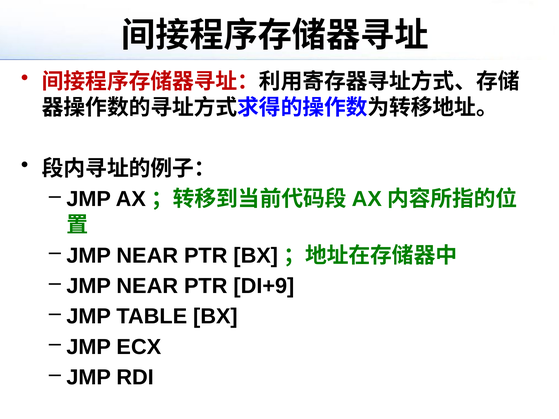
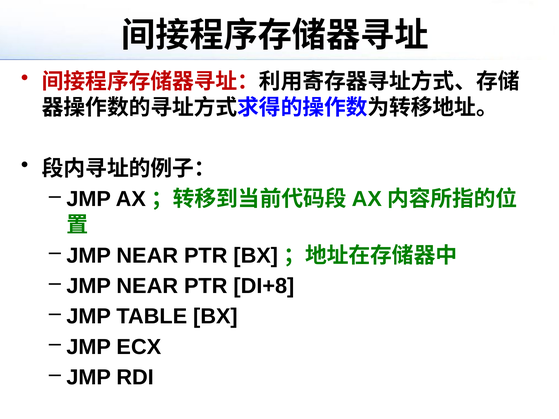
DI+9: DI+9 -> DI+8
